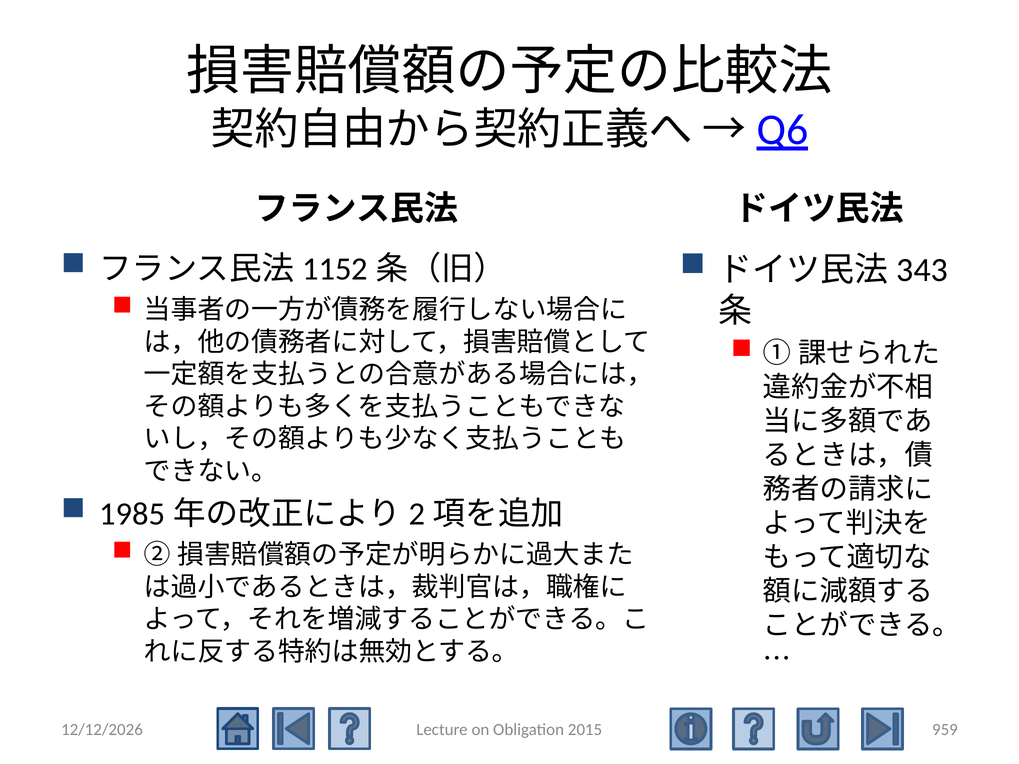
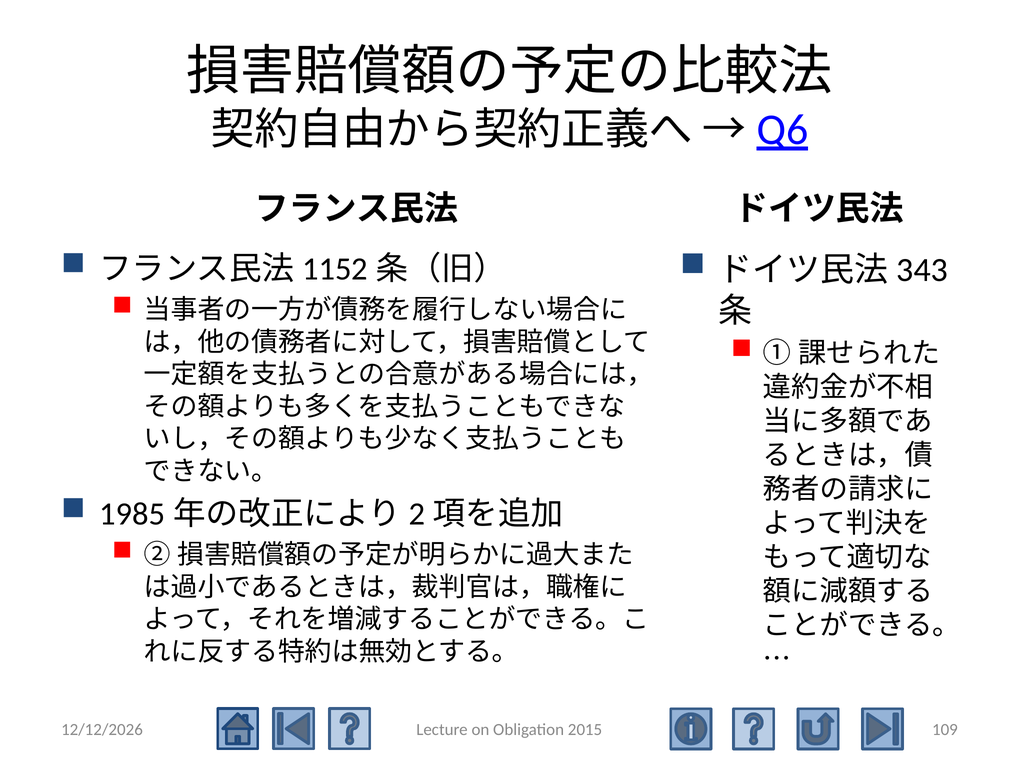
959: 959 -> 109
